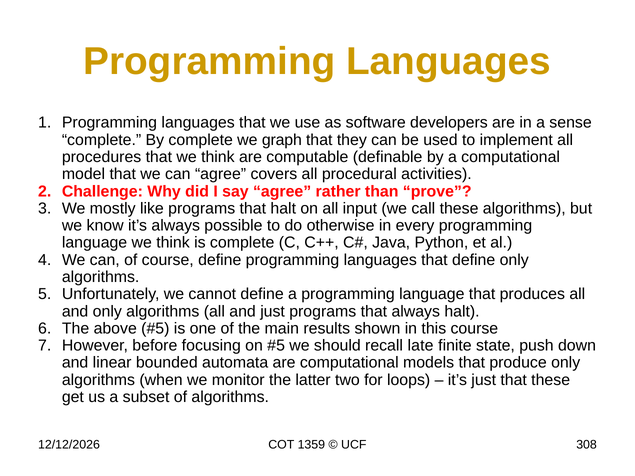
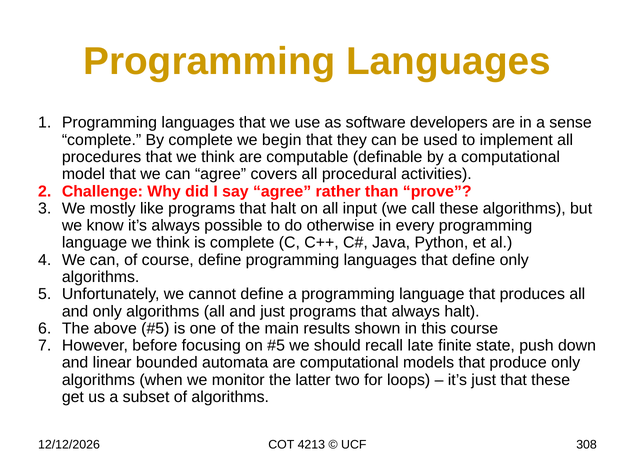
graph: graph -> begin
1359: 1359 -> 4213
